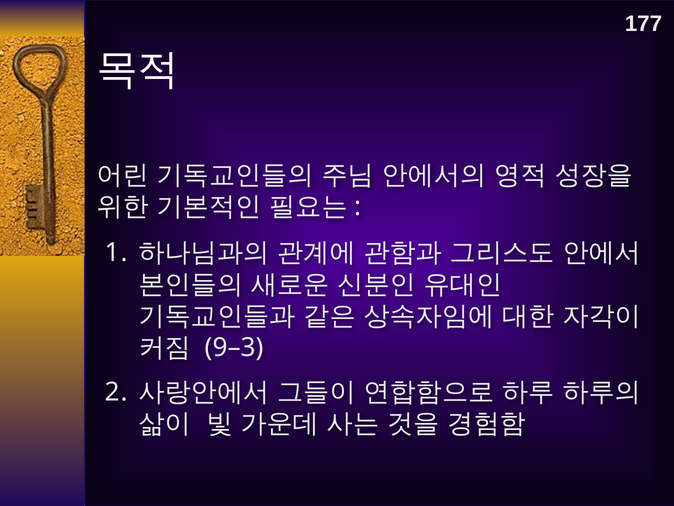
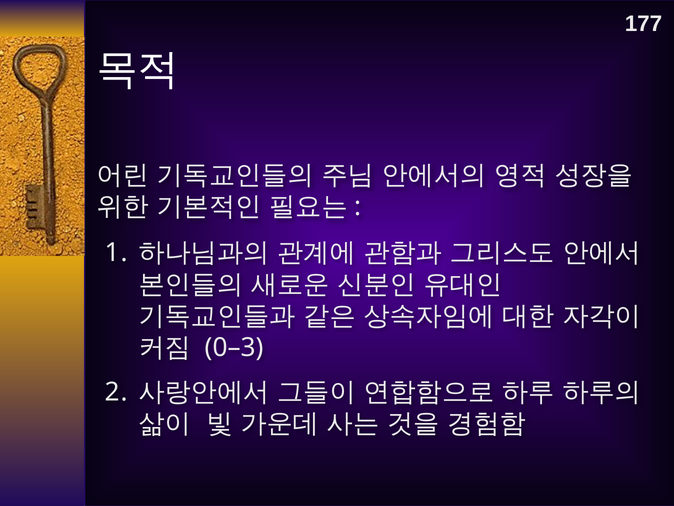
9–3: 9–3 -> 0–3
